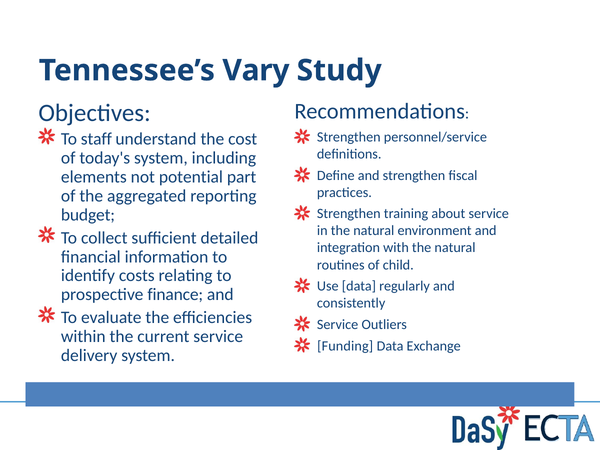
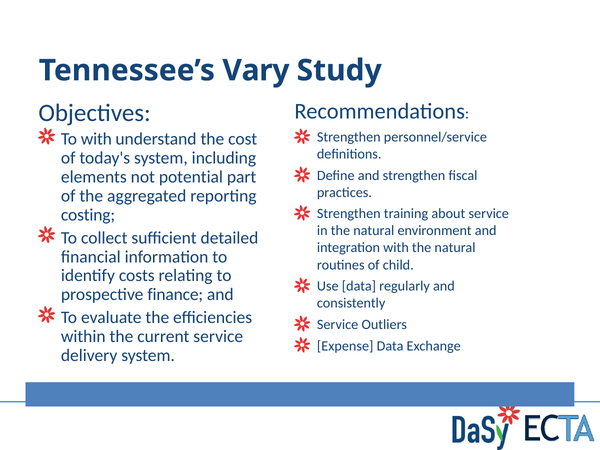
To staff: staff -> with
budget: budget -> costing
Funding: Funding -> Expense
